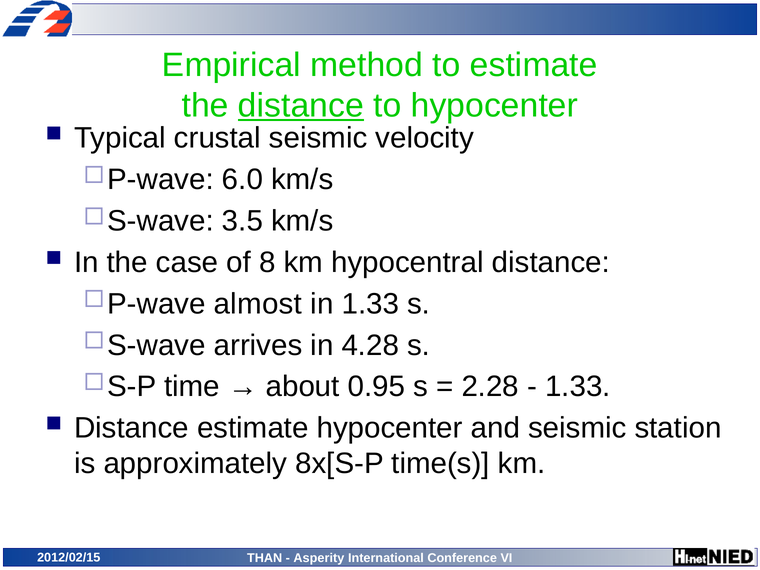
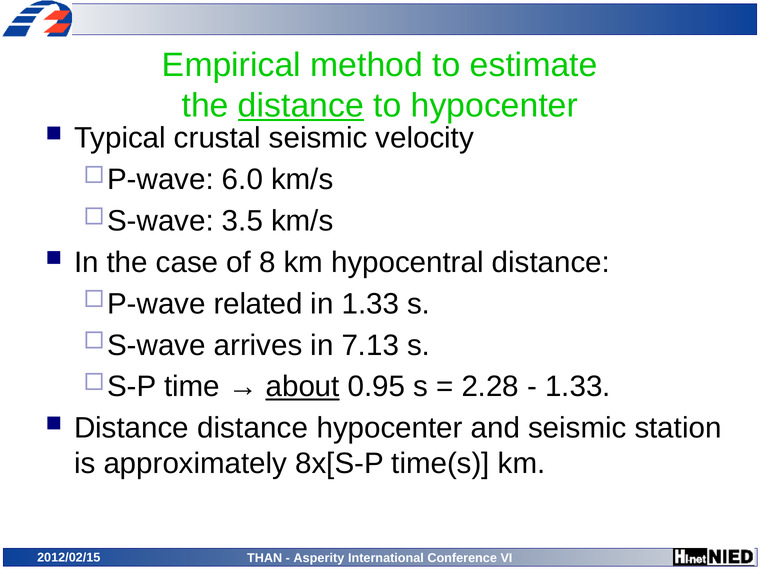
almost: almost -> related
4.28: 4.28 -> 7.13
about underline: none -> present
Distance estimate: estimate -> distance
